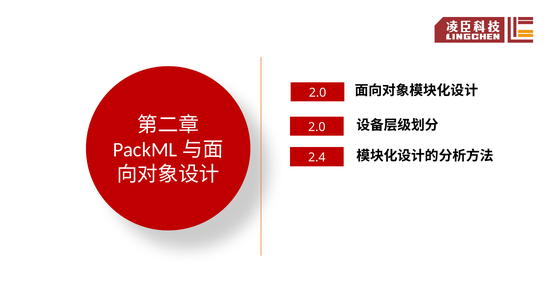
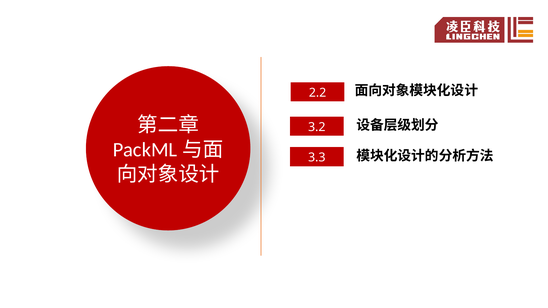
2.0 at (318, 93): 2.0 -> 2.2
2.0 at (317, 127): 2.0 -> 3.2
2.4: 2.4 -> 3.3
